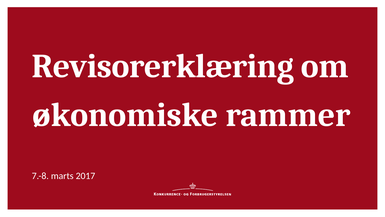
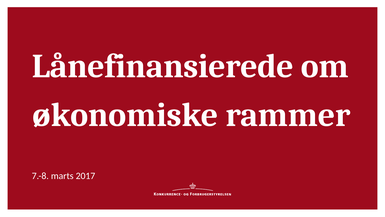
Revisorerklæring: Revisorerklæring -> Lånefinansierede
